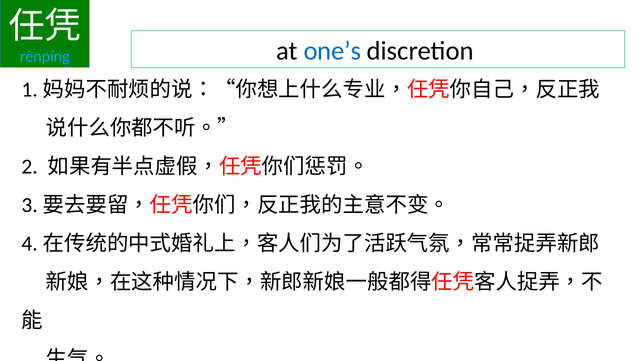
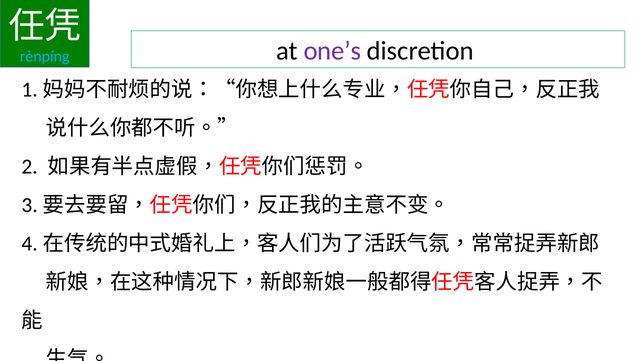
one’s colour: blue -> purple
